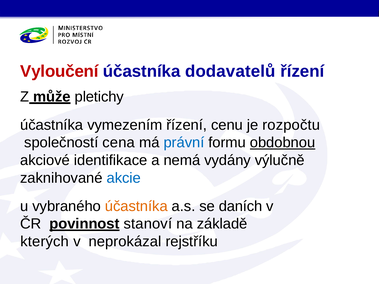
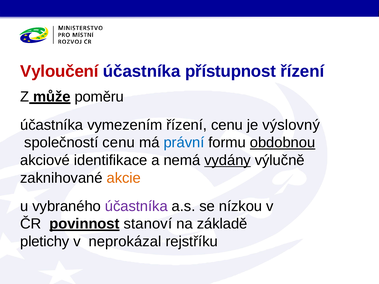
dodavatelů: dodavatelů -> přístupnost
pletichy: pletichy -> poměru
rozpočtu: rozpočtu -> výslovný
společností cena: cena -> cenu
vydány underline: none -> present
akcie colour: blue -> orange
účastníka at (136, 206) colour: orange -> purple
daních: daních -> nízkou
kterých: kterých -> pletichy
